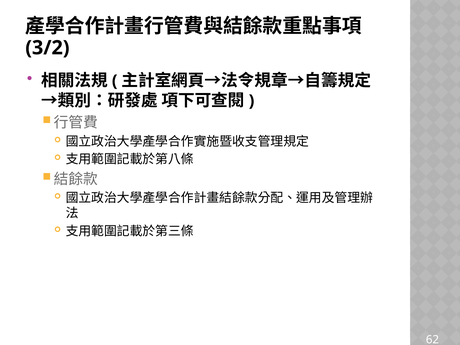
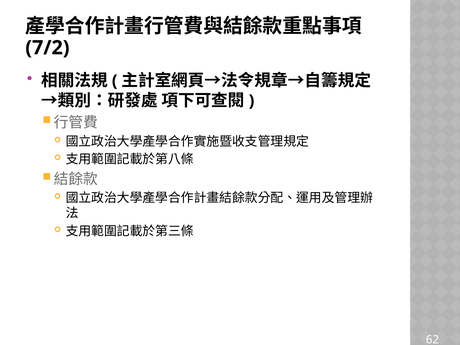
3/2: 3/2 -> 7/2
